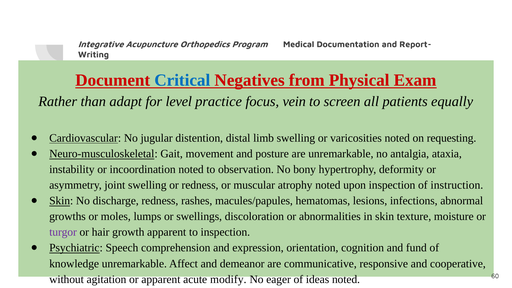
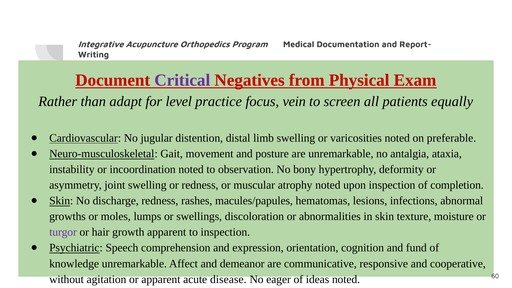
Critical colour: blue -> purple
requesting: requesting -> preferable
instruction: instruction -> completion
modify: modify -> disease
